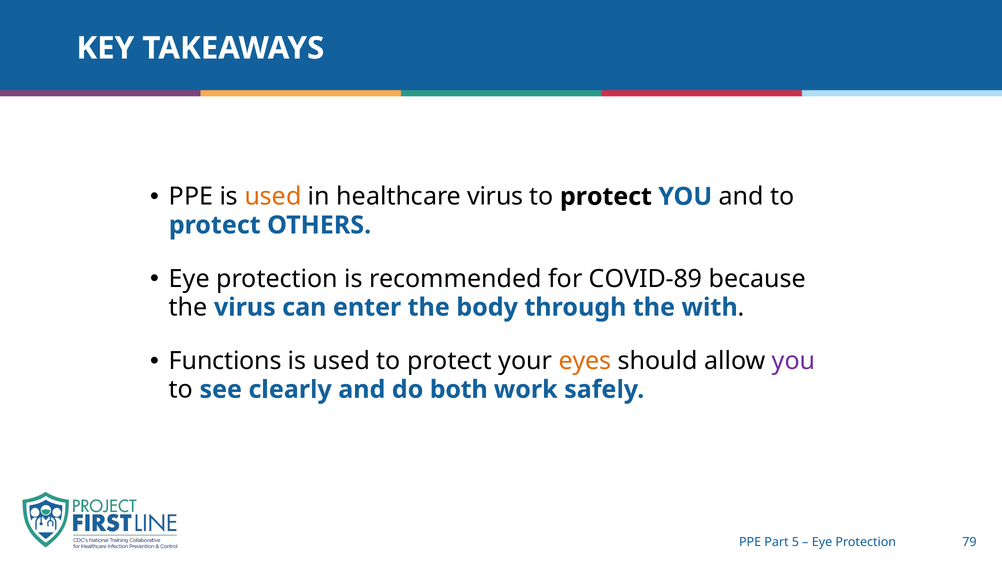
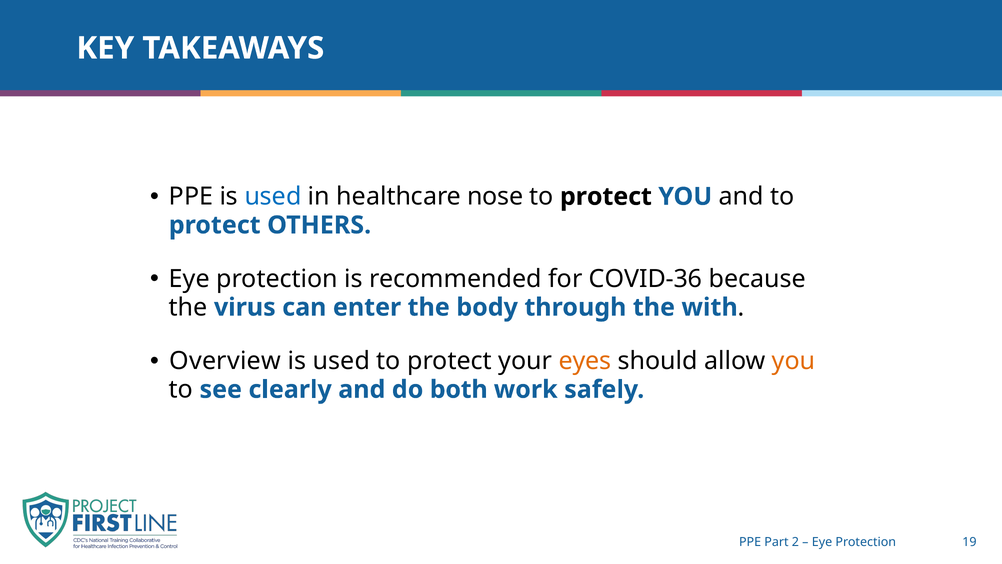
used at (273, 196) colour: orange -> blue
healthcare virus: virus -> nose
COVID-89: COVID-89 -> COVID-36
Functions: Functions -> Overview
you at (794, 361) colour: purple -> orange
5: 5 -> 2
79: 79 -> 19
